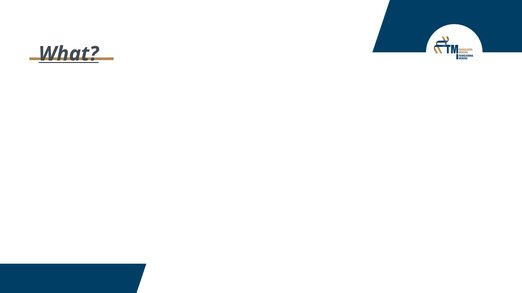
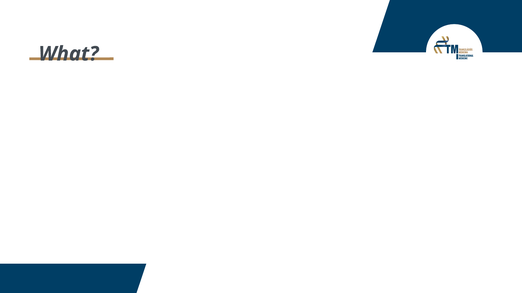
What underline: present -> none
